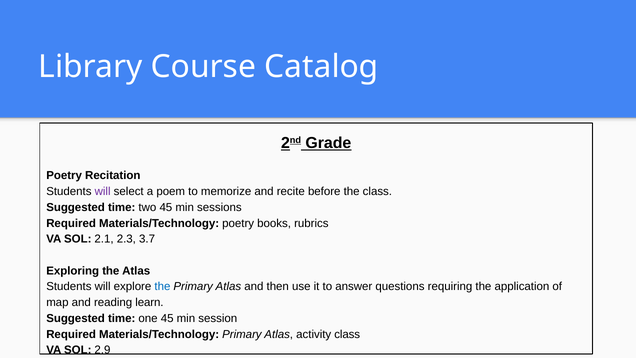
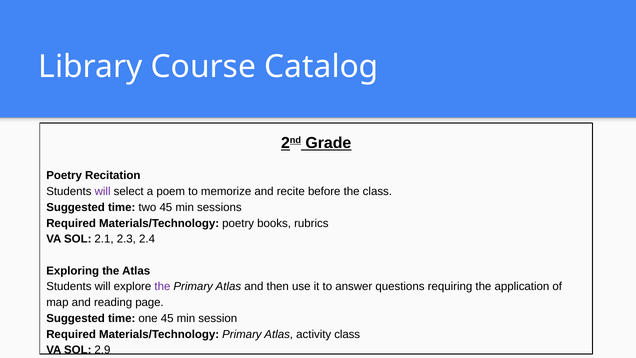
3.7: 3.7 -> 2.4
the at (162, 287) colour: blue -> purple
learn: learn -> page
